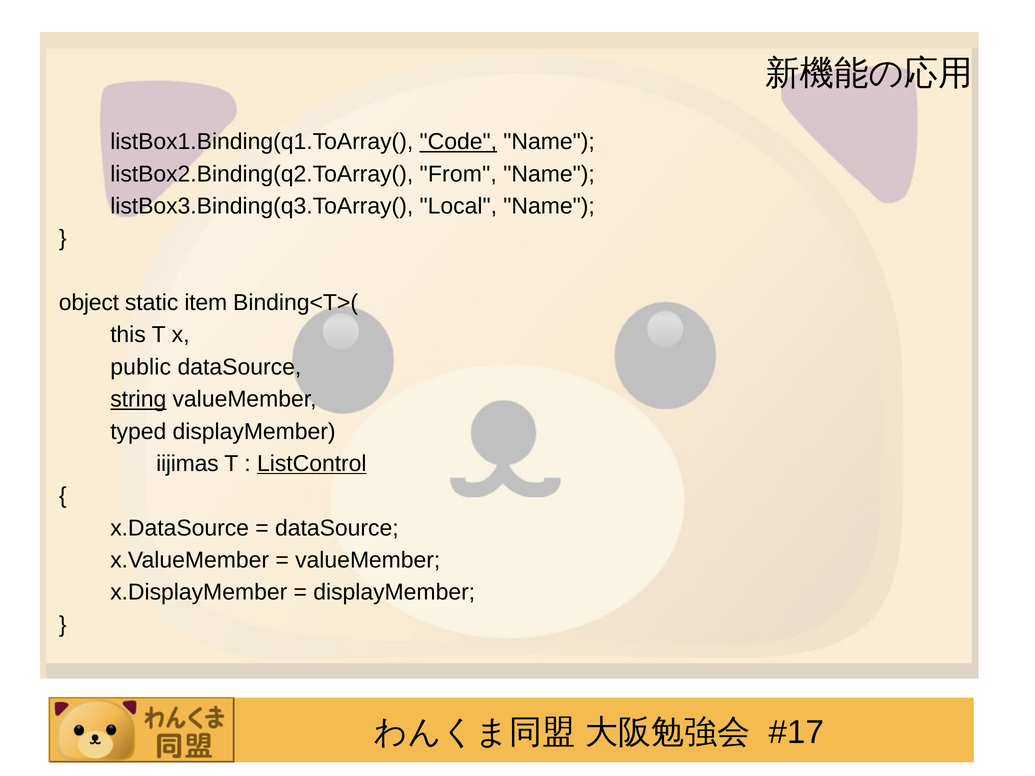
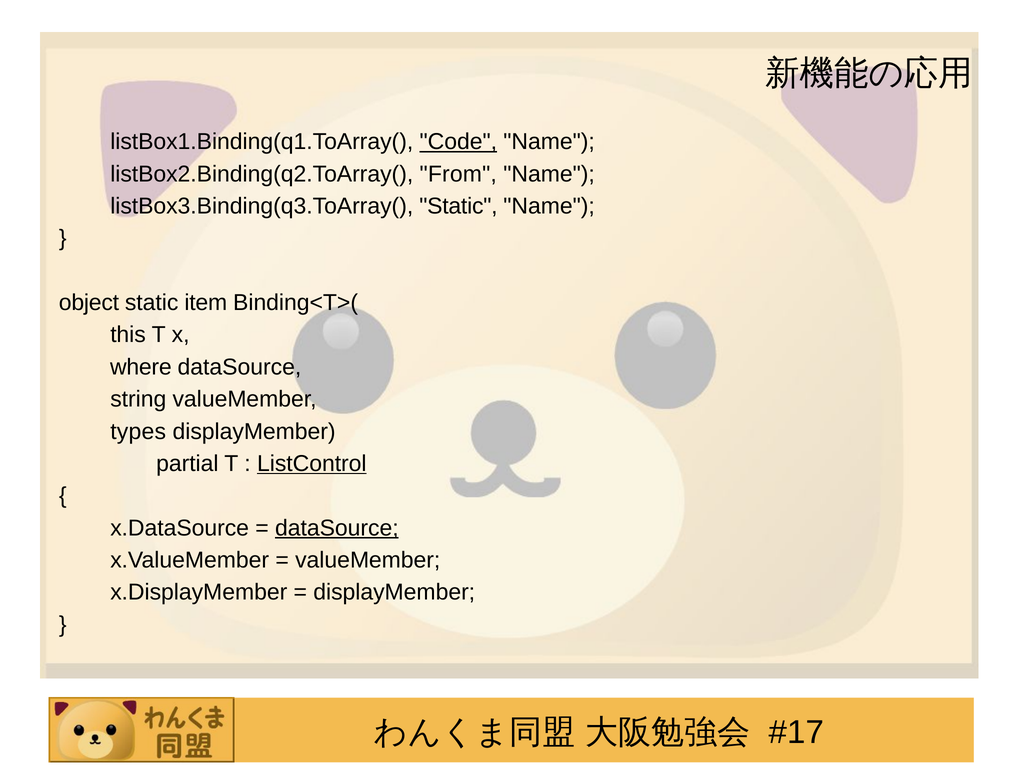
listBox3.Binding(q3.ToArray( Local: Local -> Static
public: public -> where
string underline: present -> none
typed: typed -> types
iijimas: iijimas -> partial
dataSource at (337, 528) underline: none -> present
